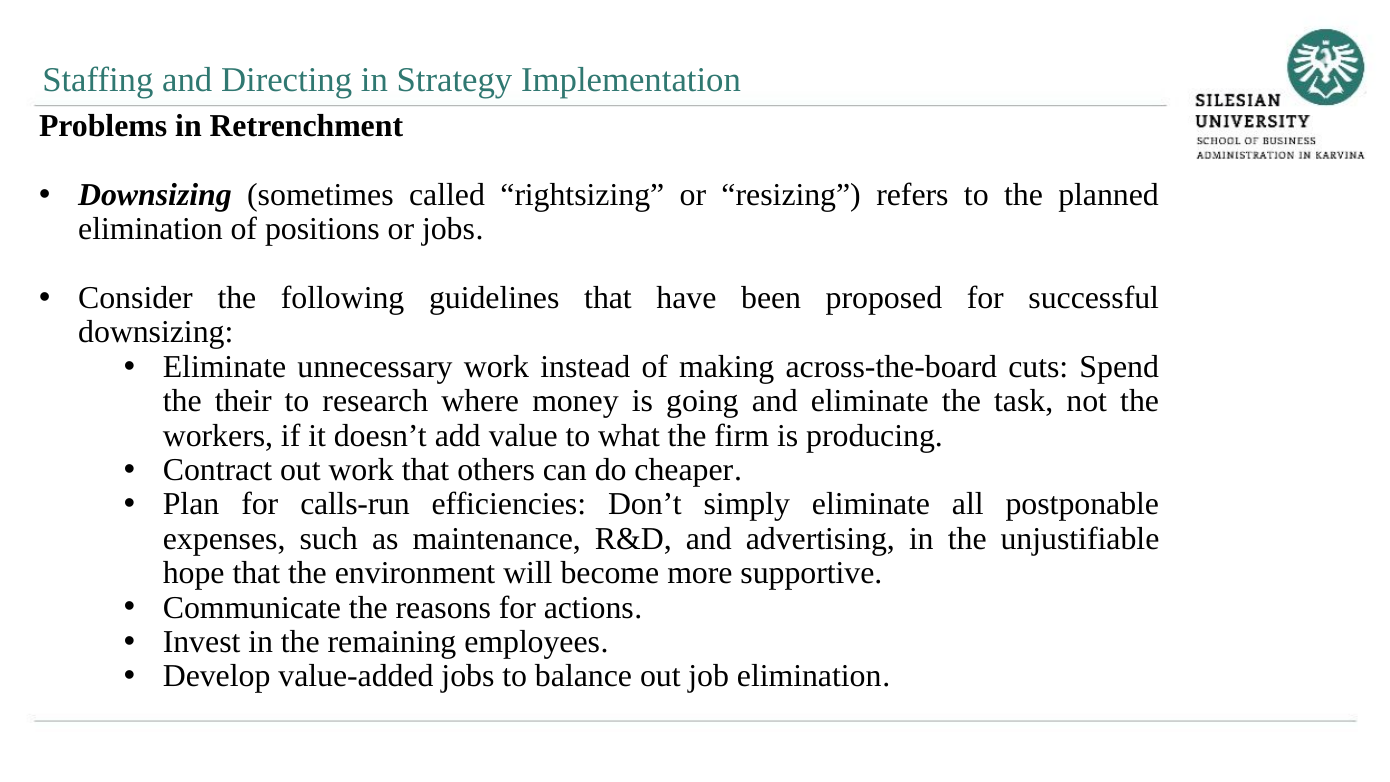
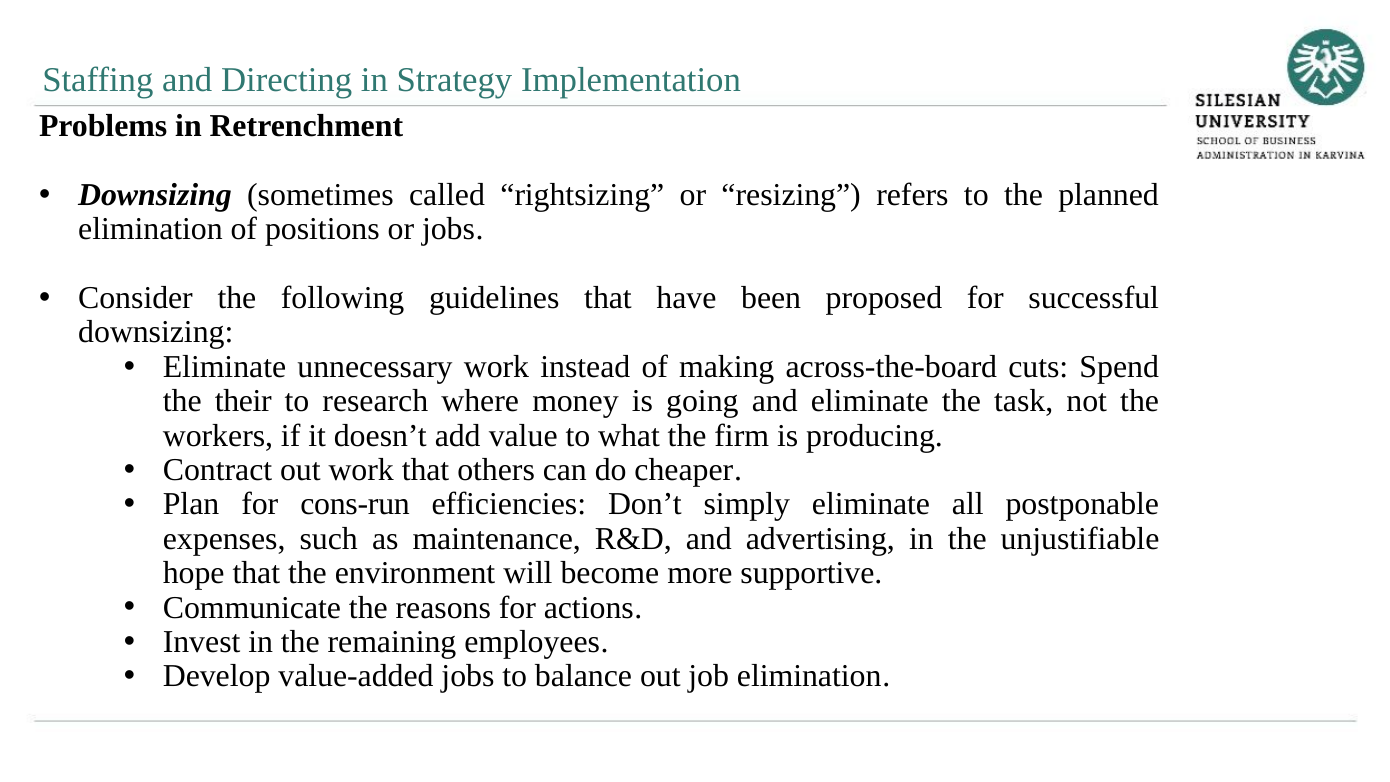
calls-run: calls-run -> cons-run
